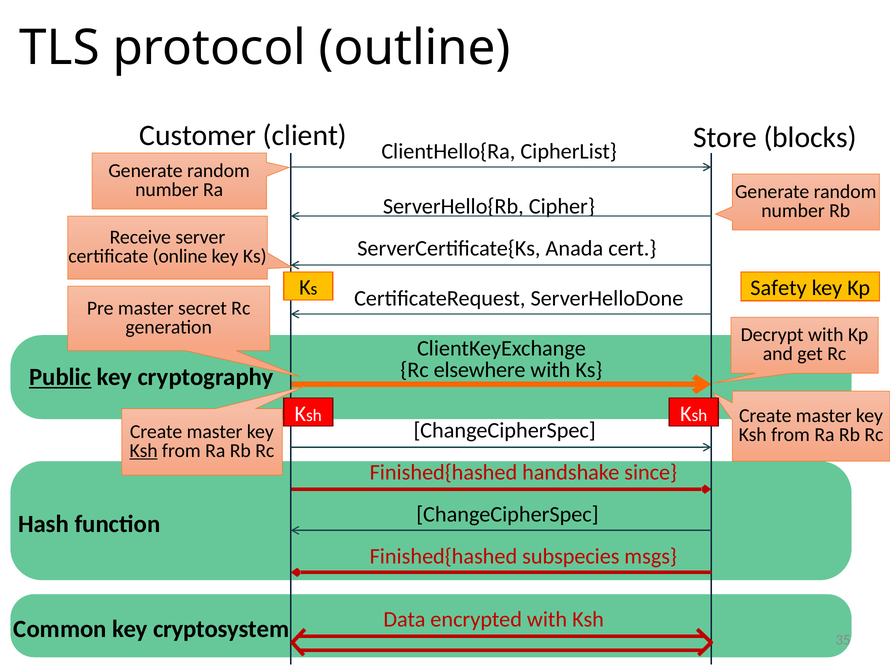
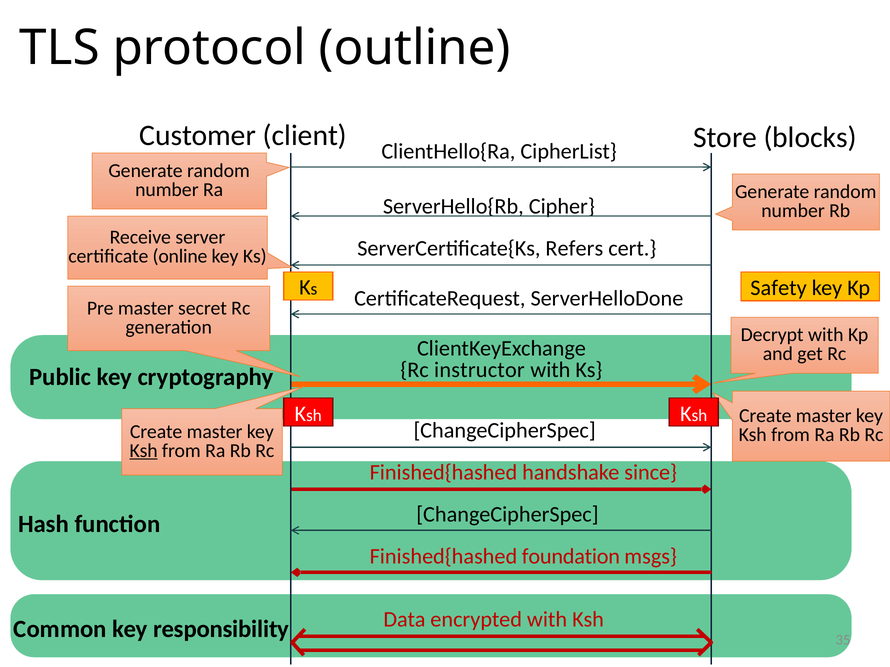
Anada: Anada -> Refers
elsewhere: elsewhere -> instructor
Public underline: present -> none
subspecies: subspecies -> foundation
cryptosystem: cryptosystem -> responsibility
